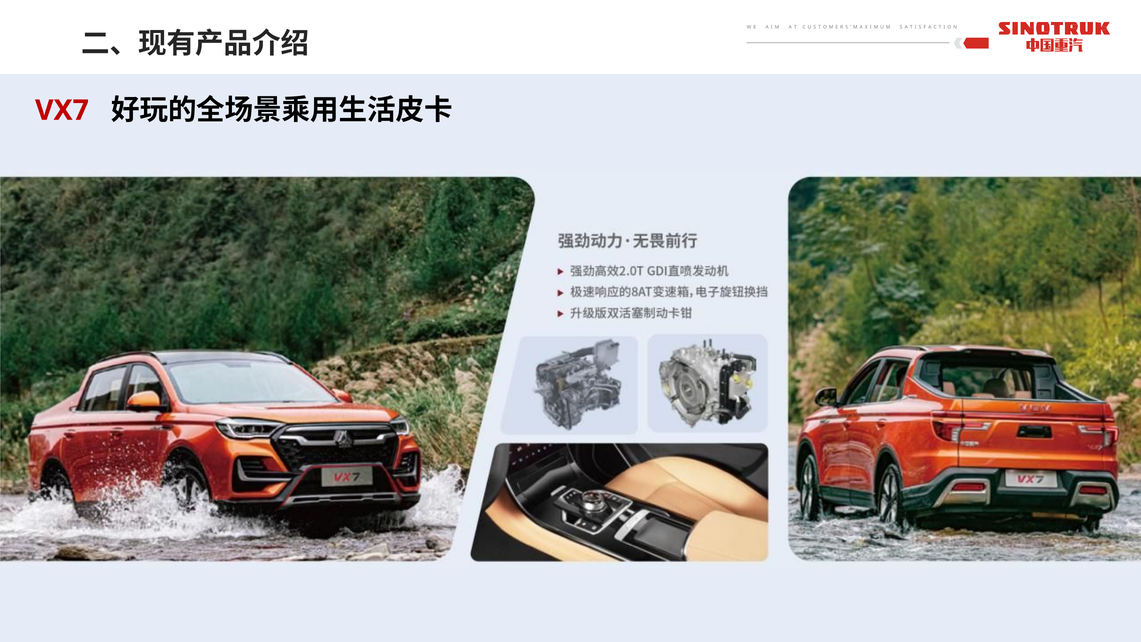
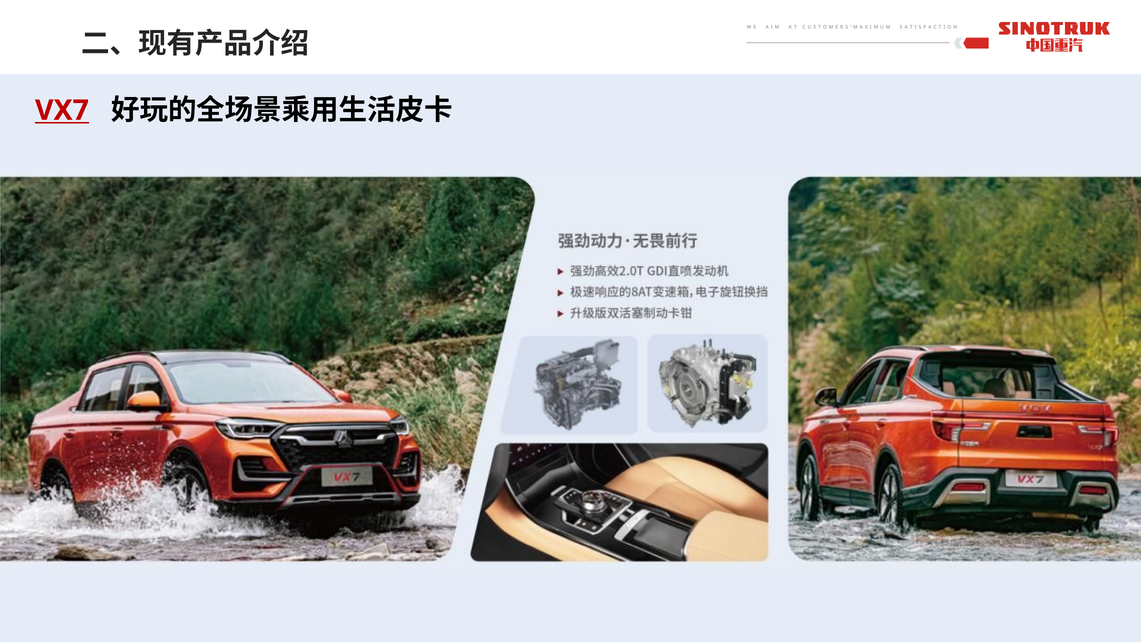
VX7 underline: none -> present
